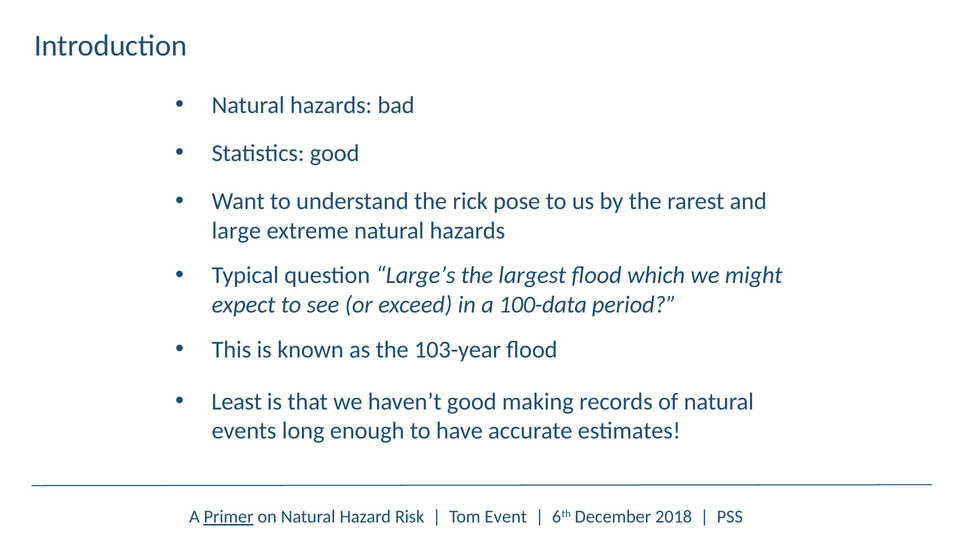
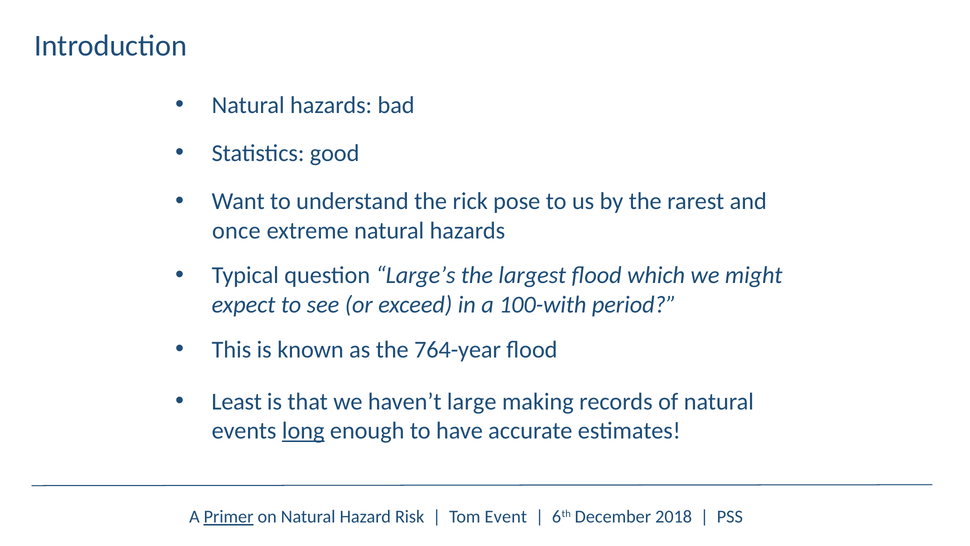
large: large -> once
100-data: 100-data -> 100-with
103-year: 103-year -> 764-year
haven’t good: good -> large
long underline: none -> present
